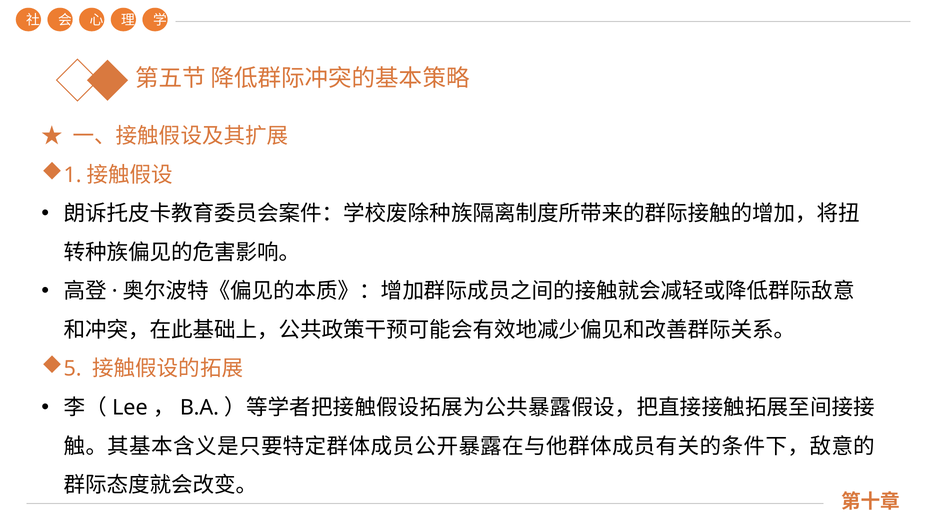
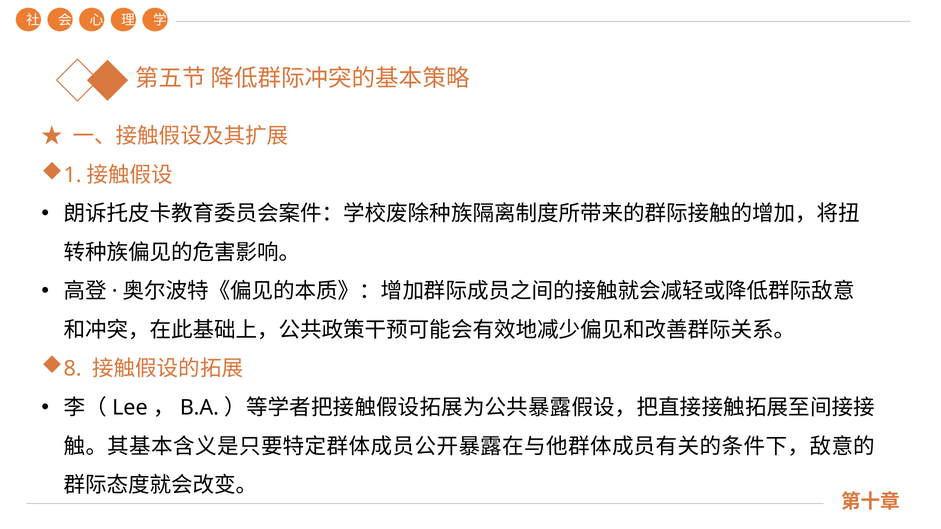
5: 5 -> 8
